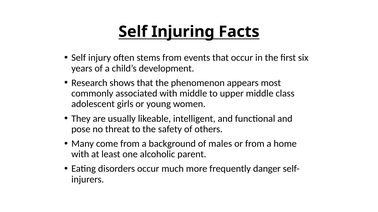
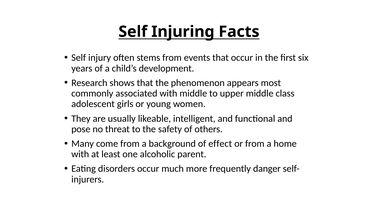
males: males -> effect
